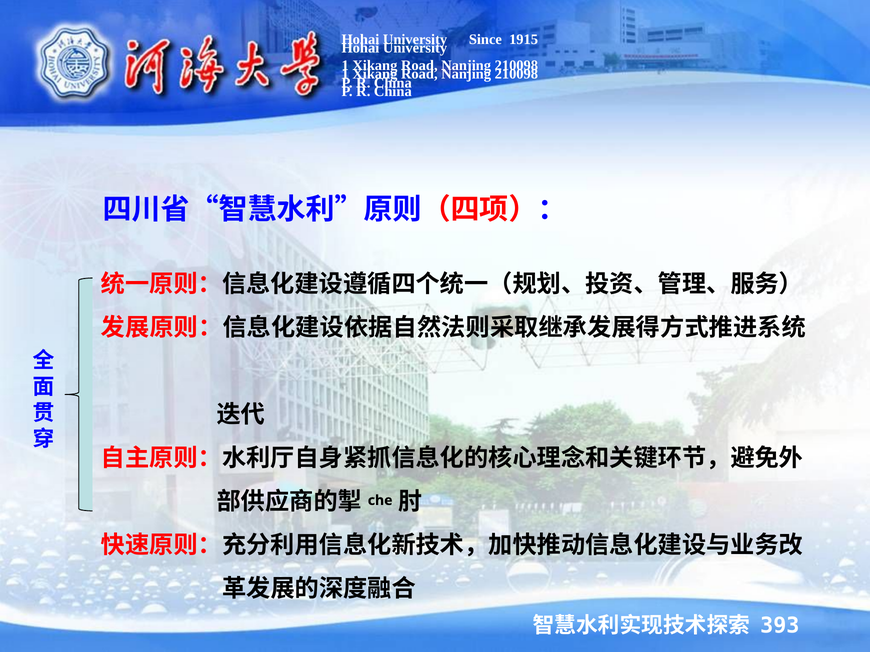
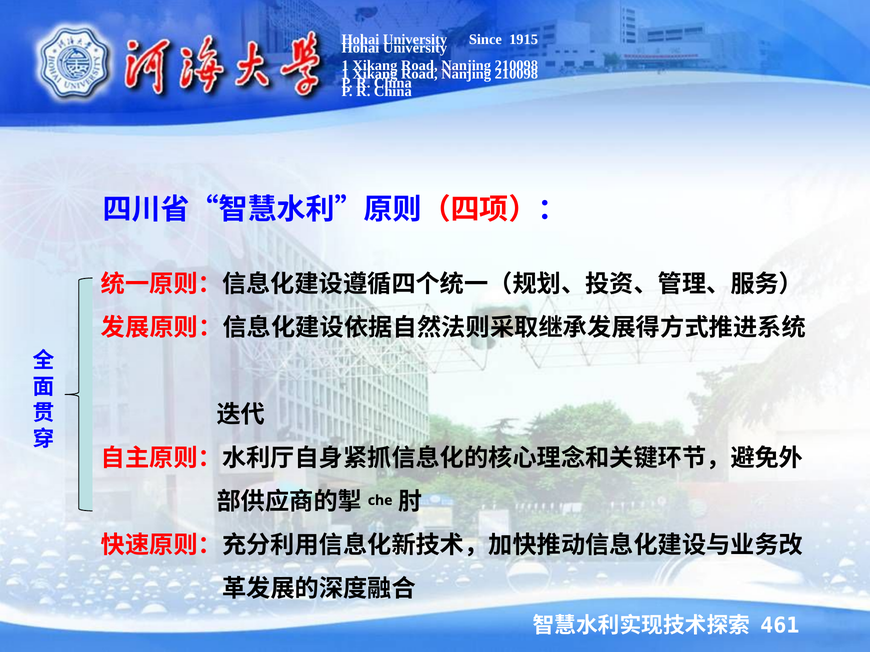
393: 393 -> 461
